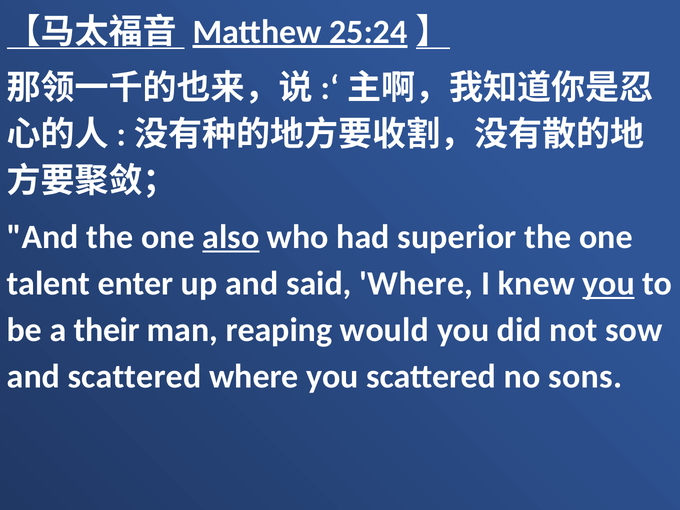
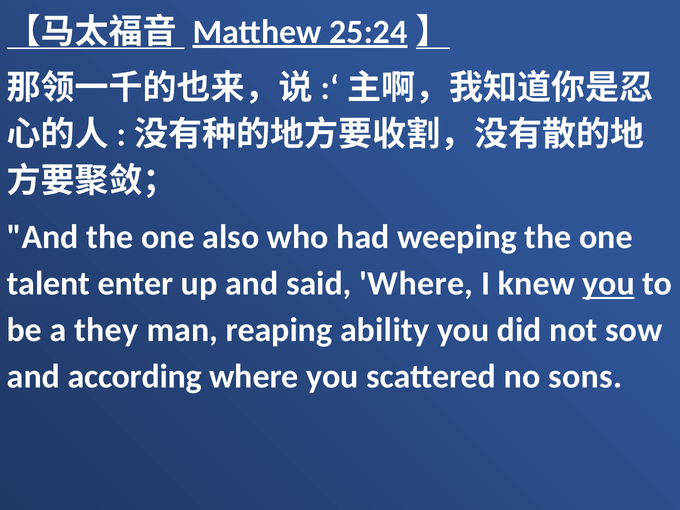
also underline: present -> none
superior: superior -> weeping
their: their -> they
would: would -> ability
and scattered: scattered -> according
